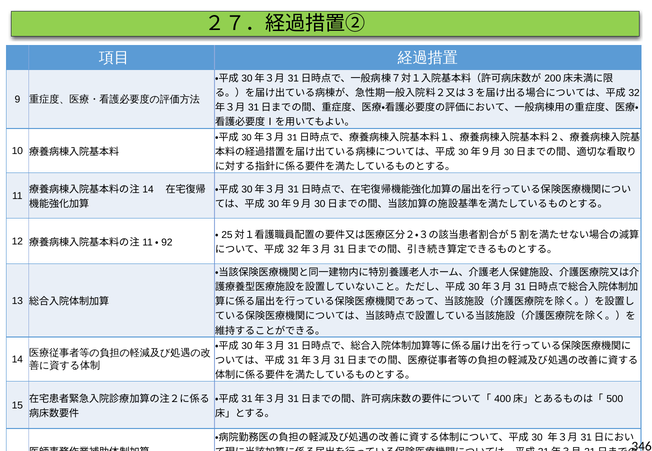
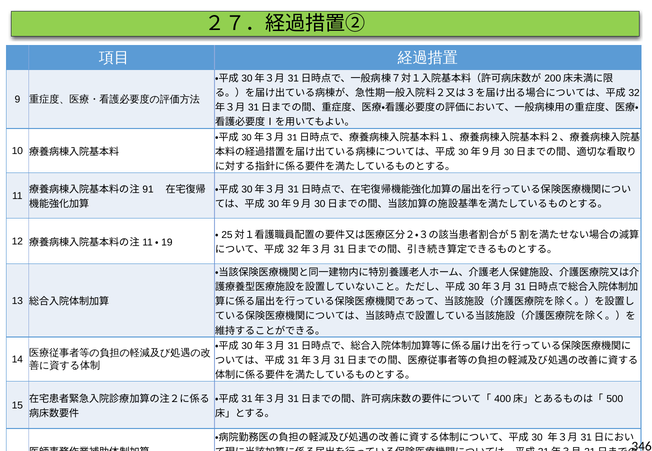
14 at (148, 190): 14 -> 91
92: 92 -> 19
